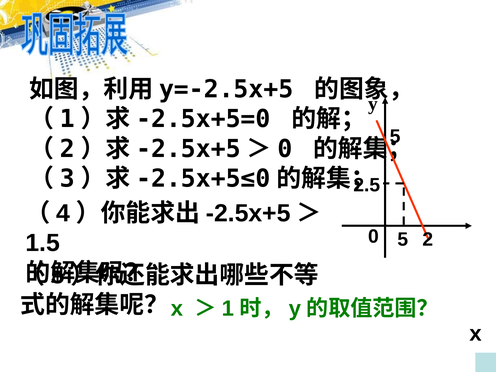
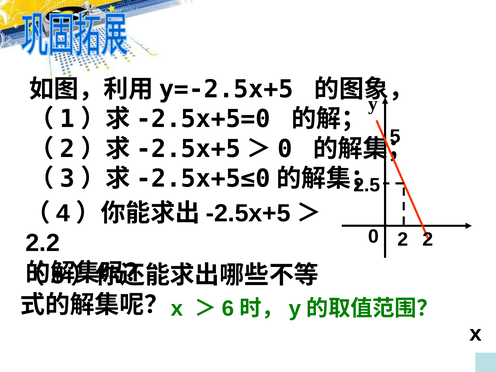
0 5: 5 -> 2
1.5: 1.5 -> 2.2
1: 1 -> 6
